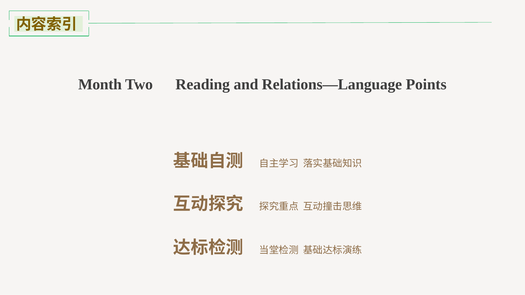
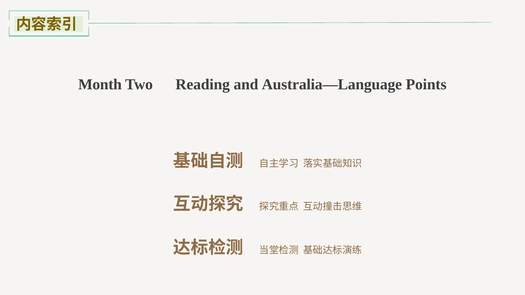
Relations—Language: Relations—Language -> Australia—Language
